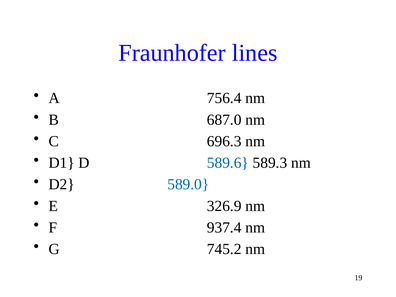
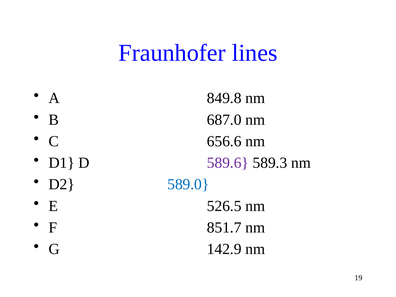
756.4: 756.4 -> 849.8
696.3: 696.3 -> 656.6
589.6 colour: blue -> purple
326.9: 326.9 -> 526.5
937.4: 937.4 -> 851.7
745.2: 745.2 -> 142.9
